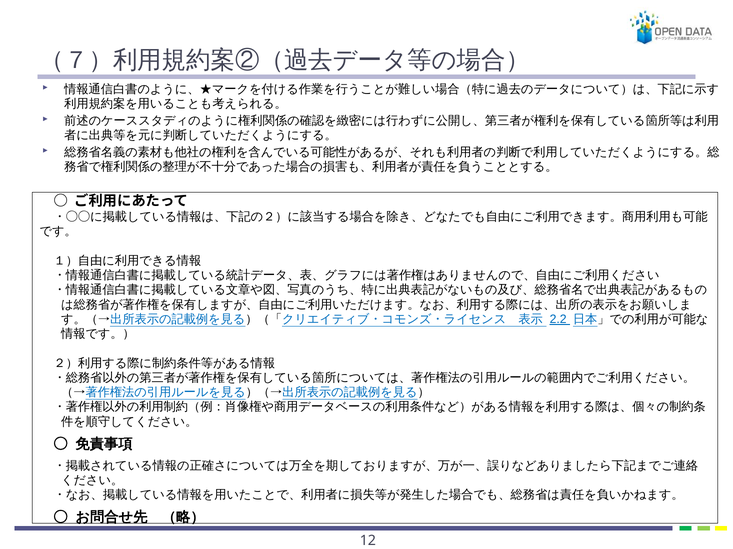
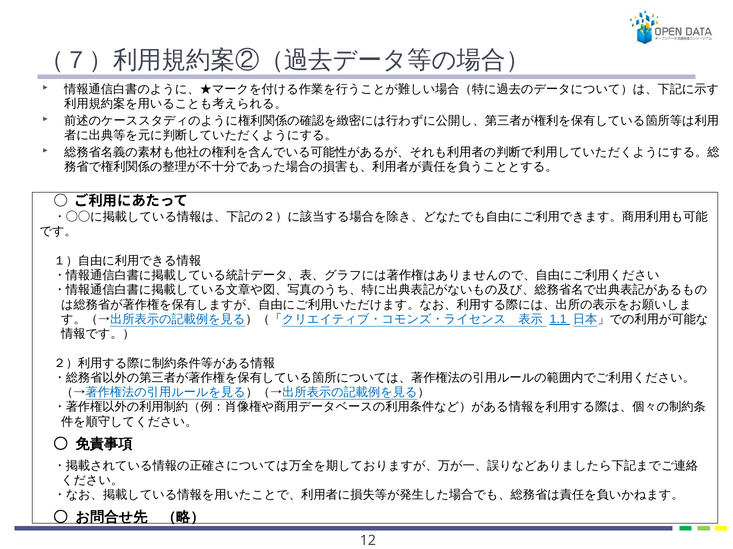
2.2: 2.2 -> 1.1
